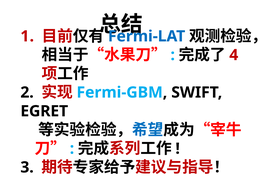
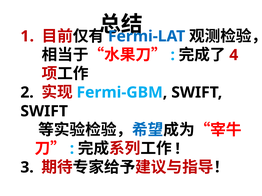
EGRET at (44, 111): EGRET -> SWIFT
